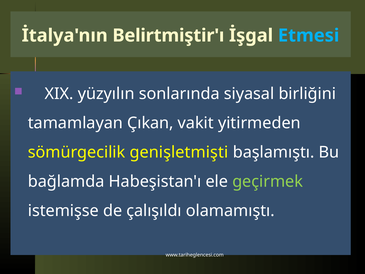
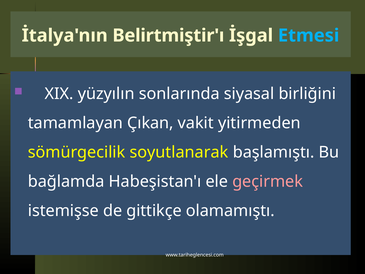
genişletmişti: genişletmişti -> soyutlanarak
geçirmek colour: light green -> pink
çalışıldı: çalışıldı -> gittikçe
